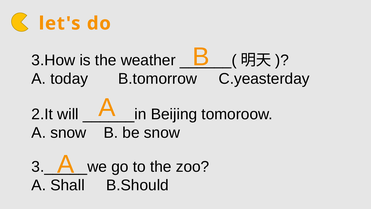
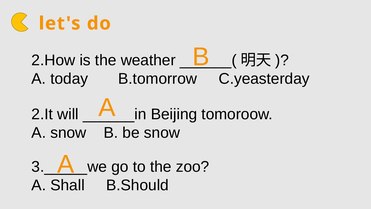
3.How: 3.How -> 2.How
